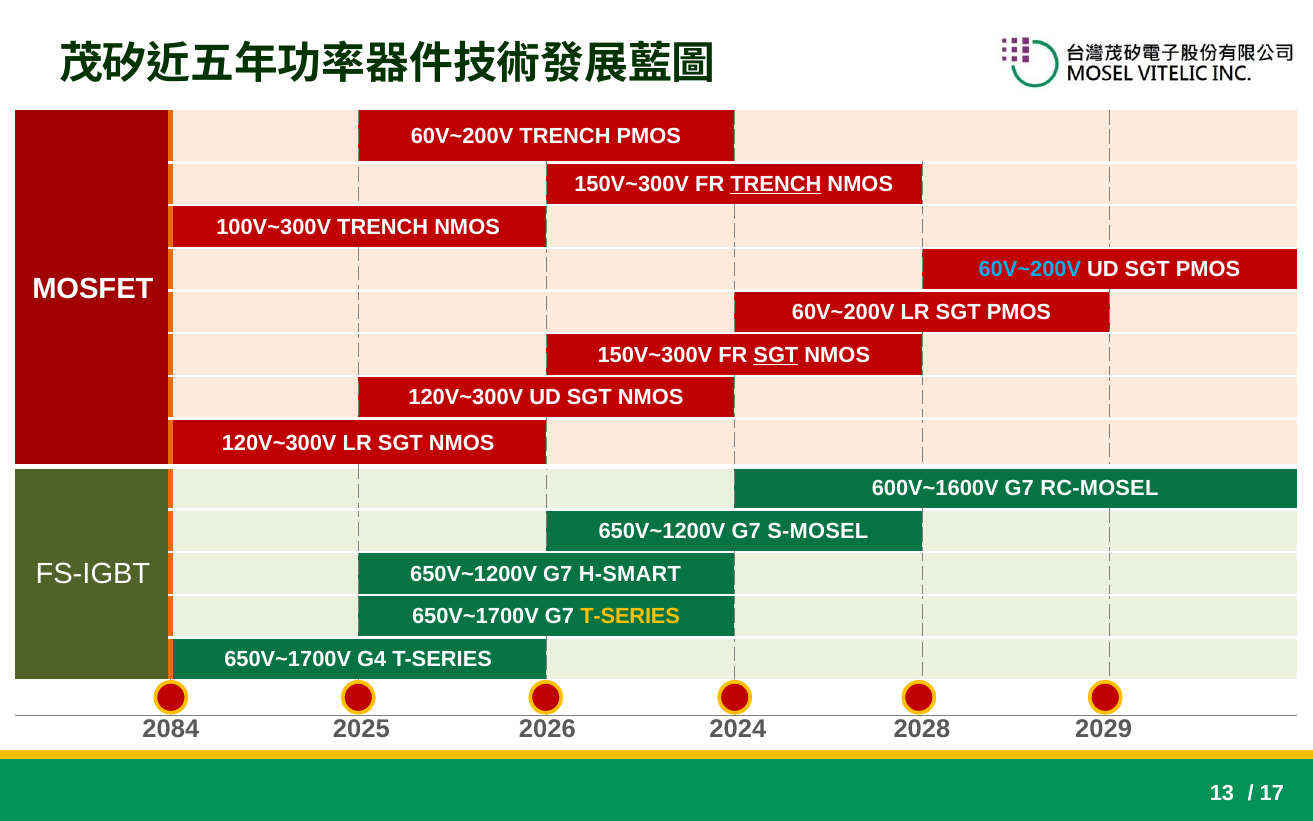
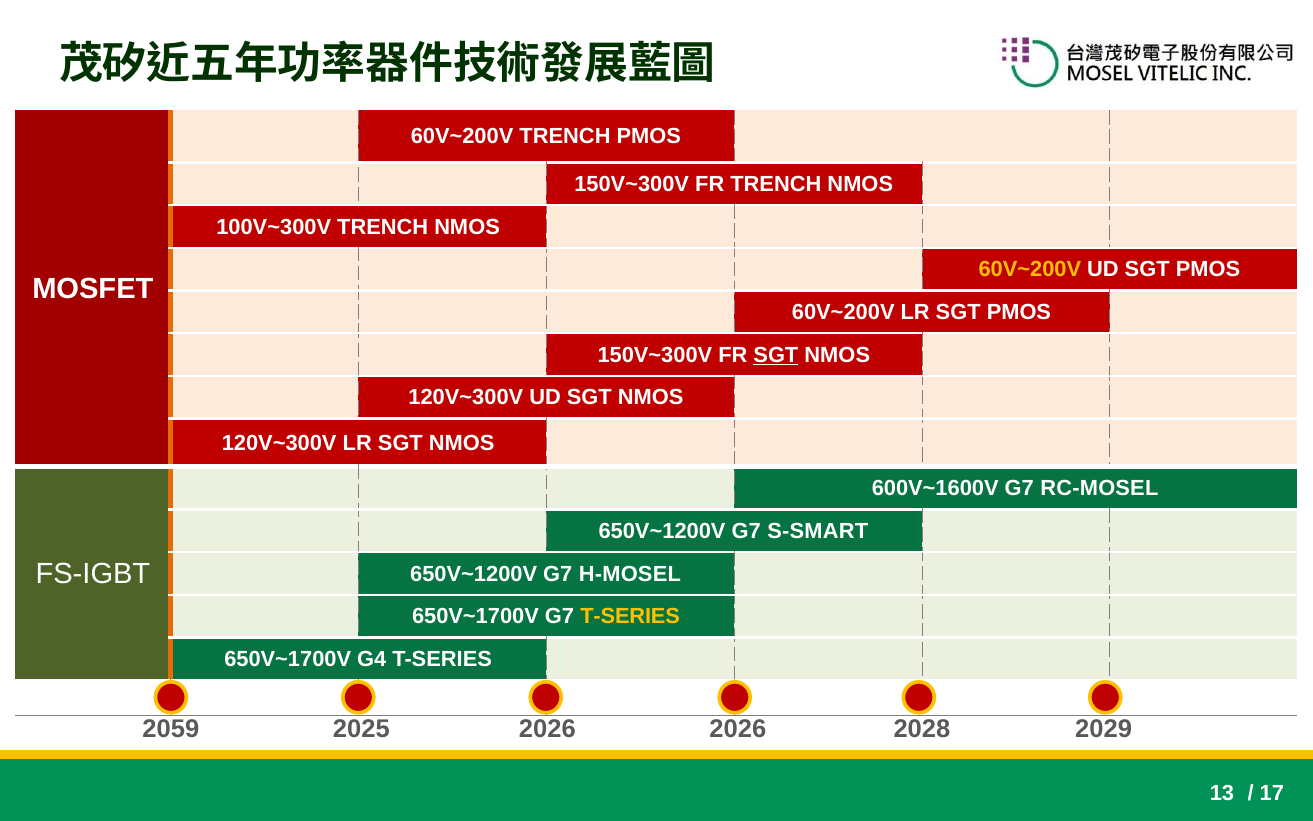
TRENCH at (776, 184) underline: present -> none
60V~200V at (1030, 270) colour: light blue -> yellow
S-MOSEL: S-MOSEL -> S-SMART
H-SMART: H-SMART -> H-MOSEL
2084: 2084 -> 2059
2026 2024: 2024 -> 2026
